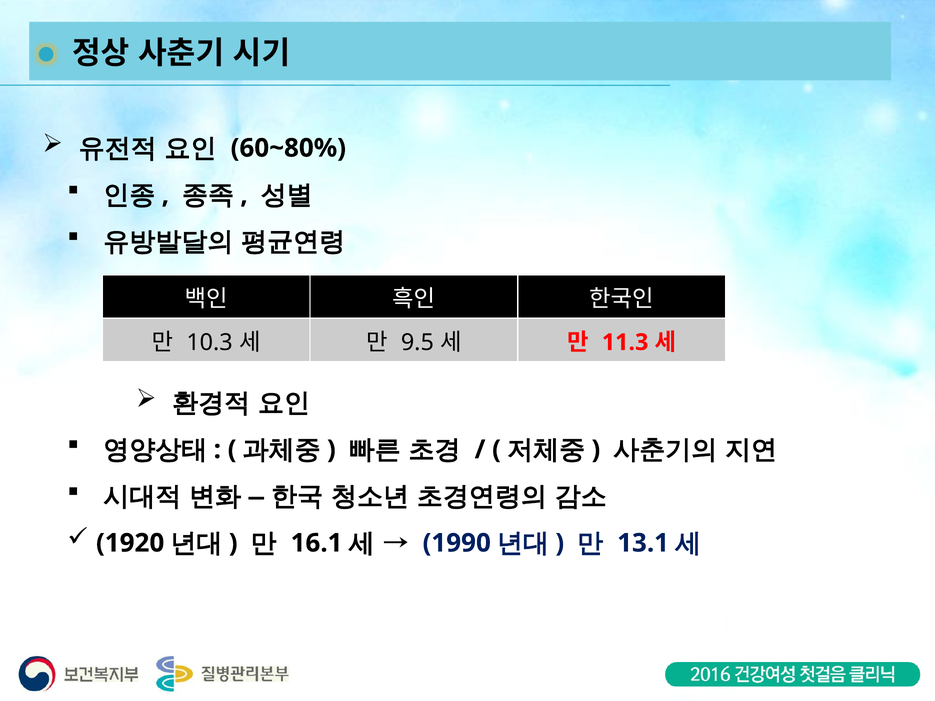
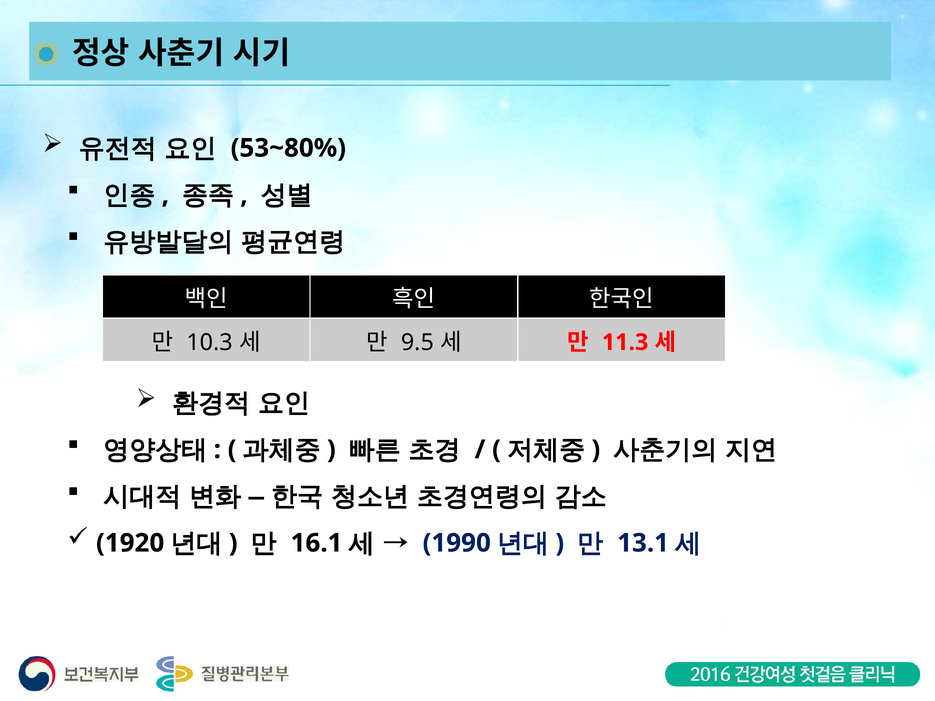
60~80%: 60~80% -> 53~80%
